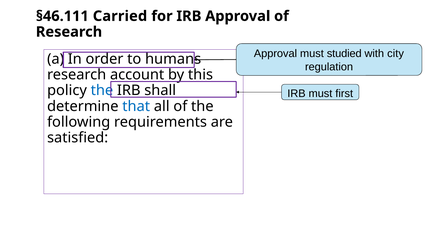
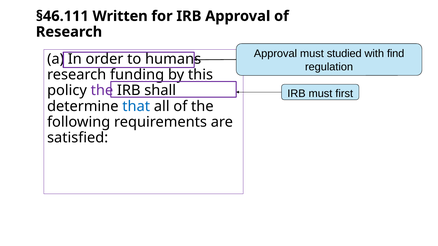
Carried: Carried -> Written
city: city -> find
account: account -> funding
the at (102, 91) colour: blue -> purple
